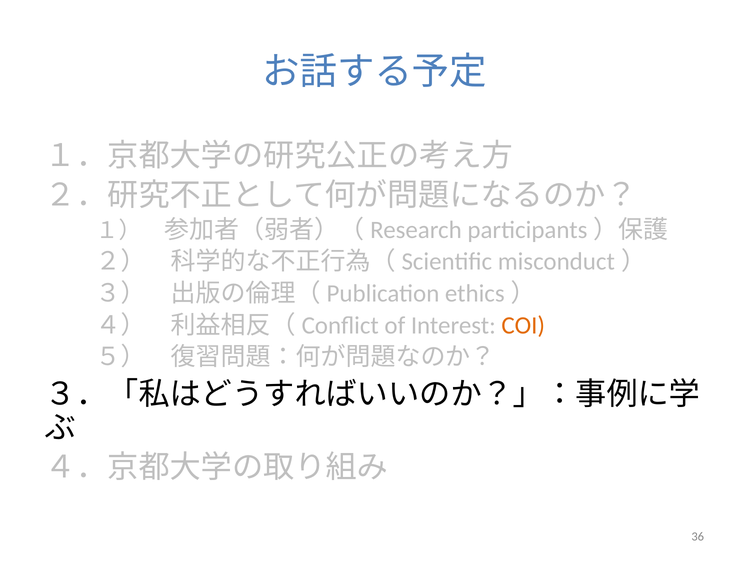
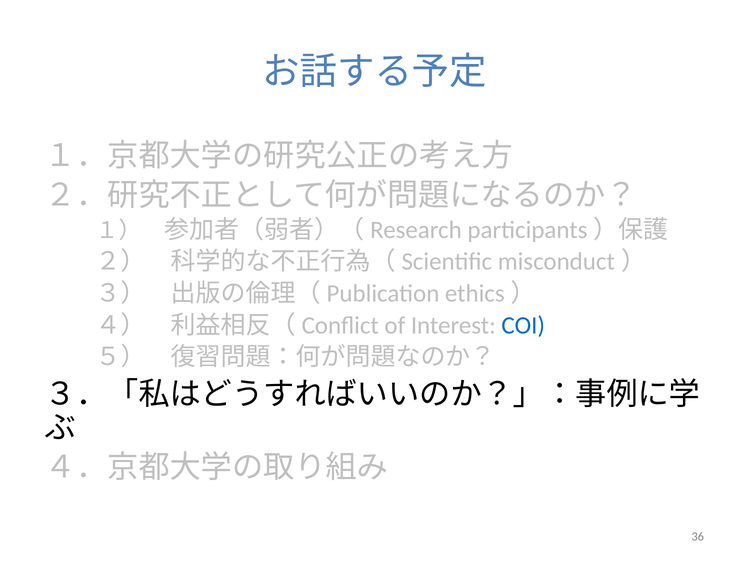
COI colour: orange -> blue
